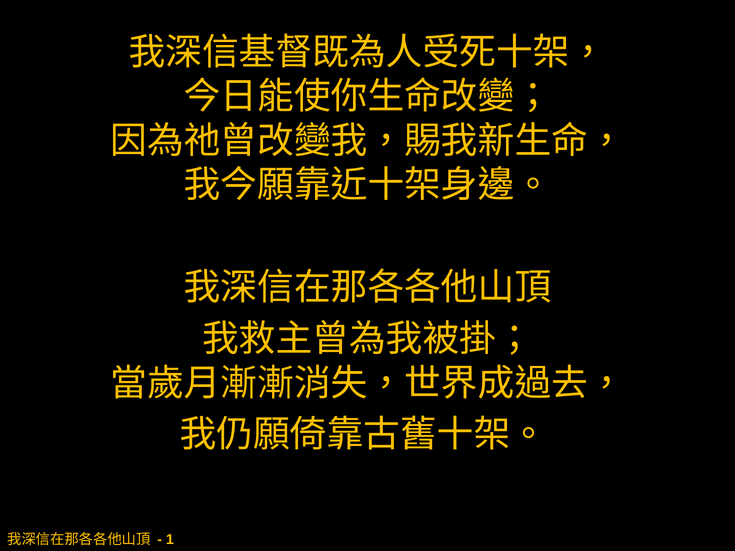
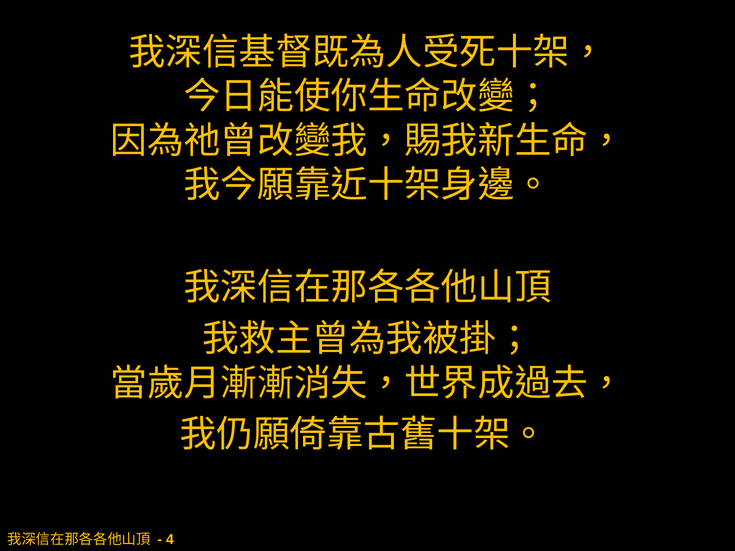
1: 1 -> 4
